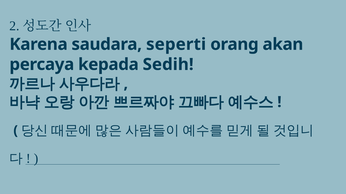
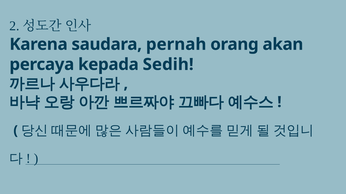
seperti: seperti -> pernah
